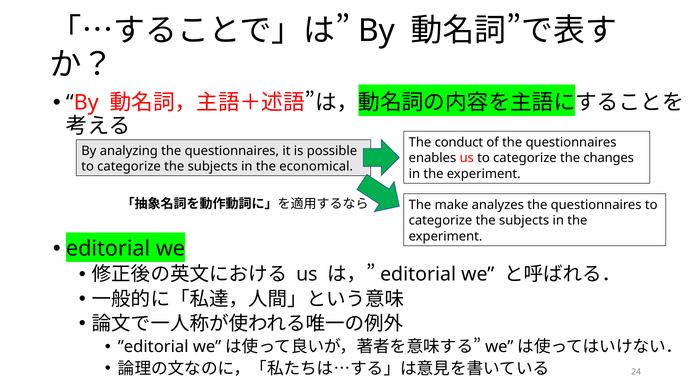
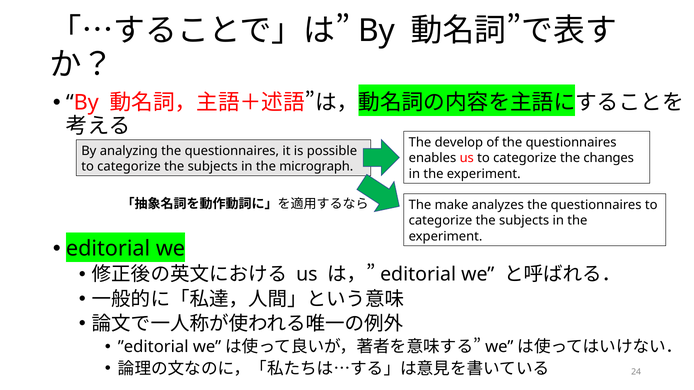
conduct: conduct -> develop
economical: economical -> micrograph
